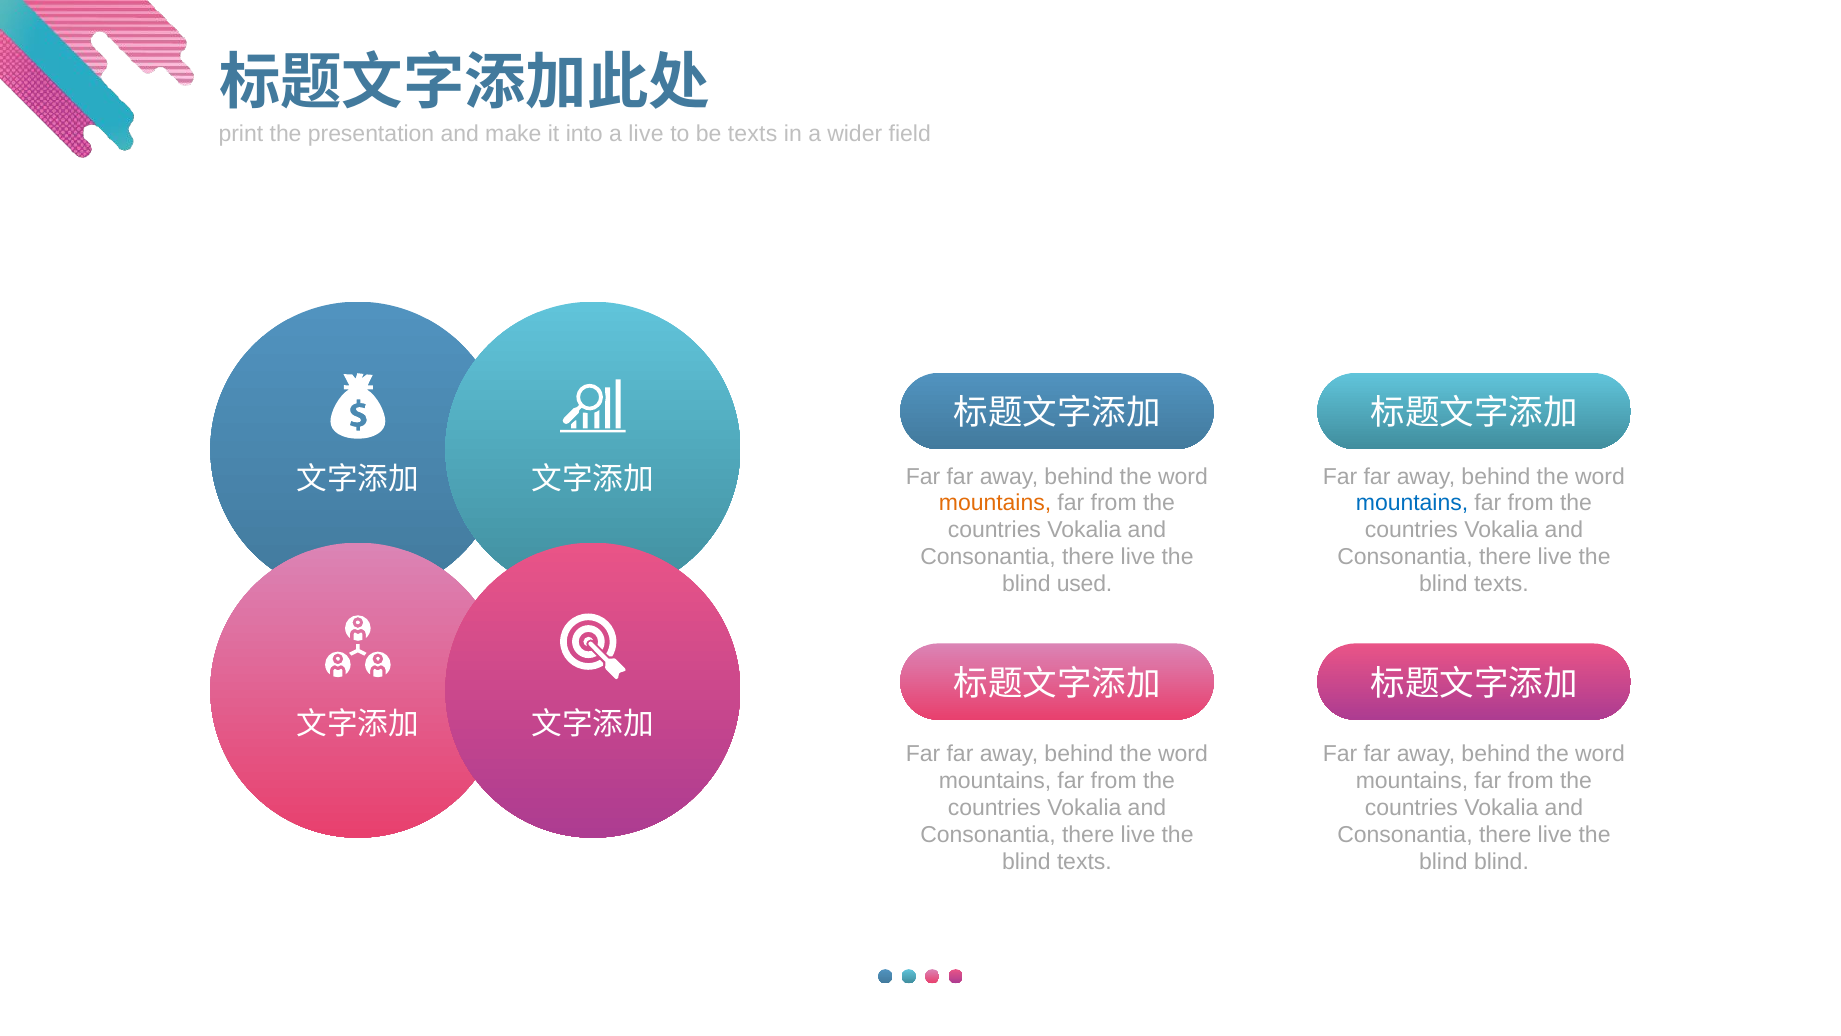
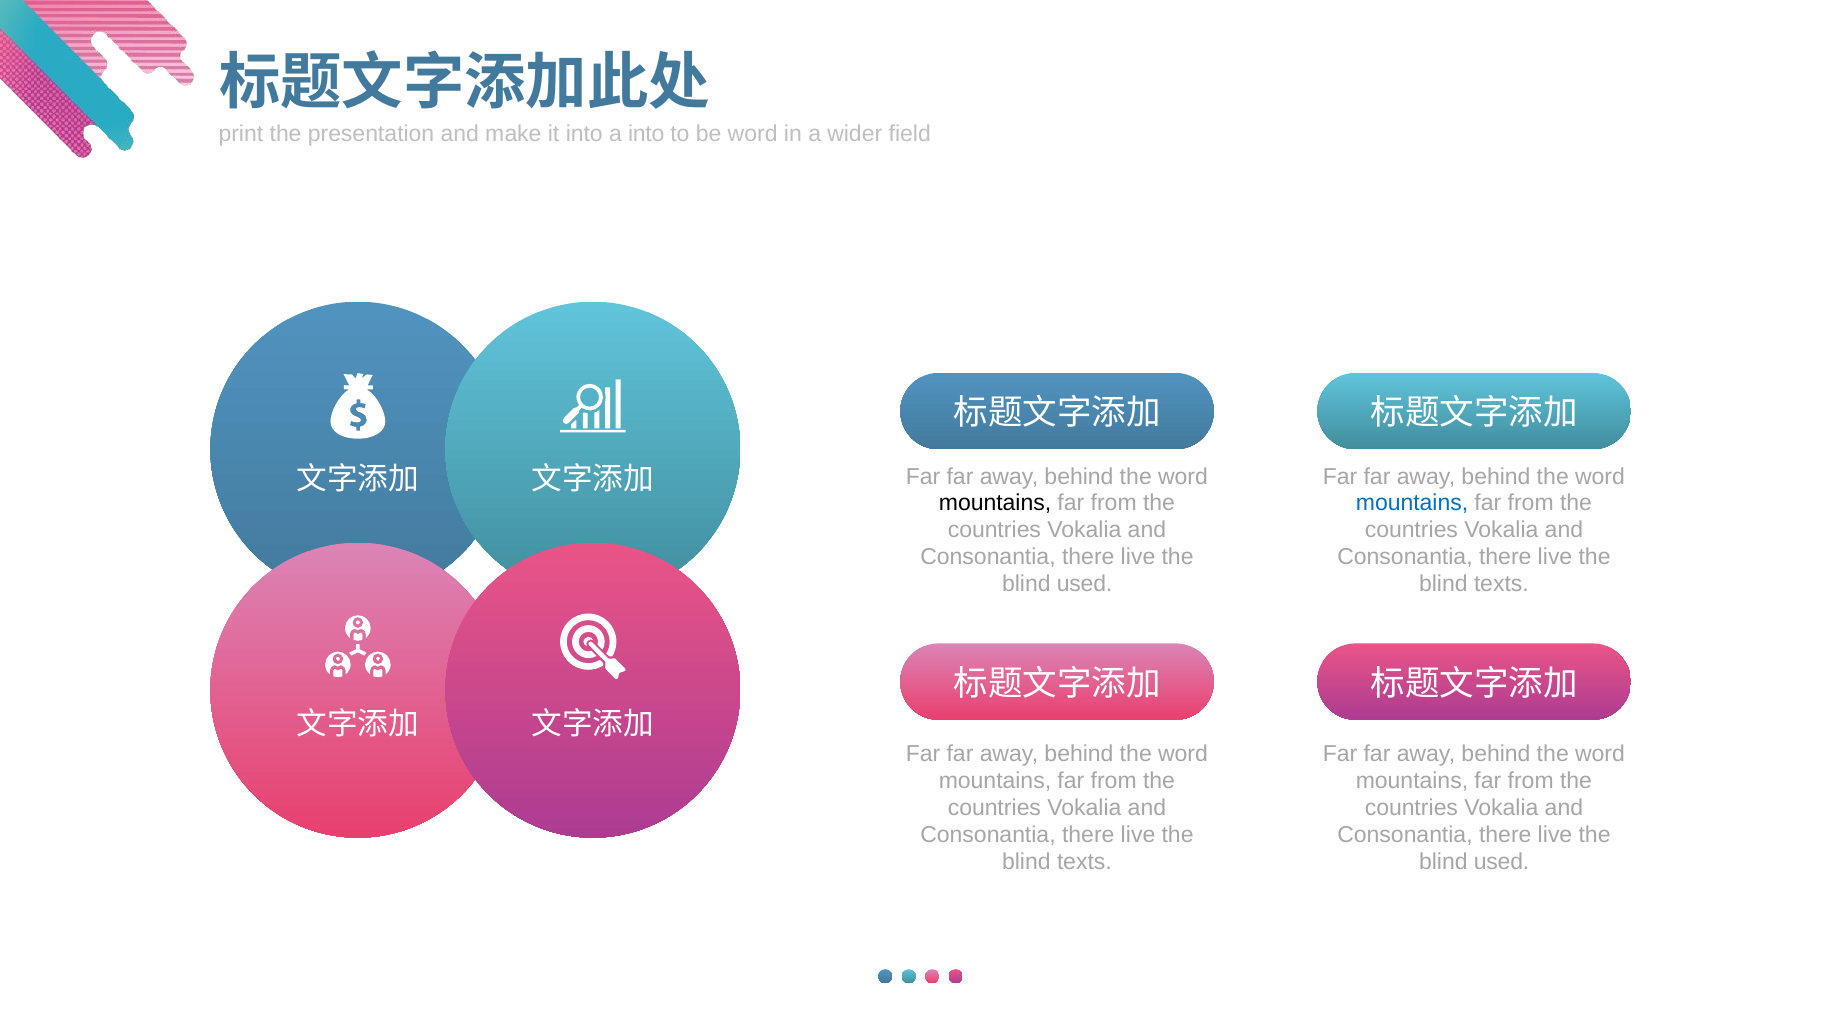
a live: live -> into
be texts: texts -> word
mountains at (995, 503) colour: orange -> black
blind at (1501, 861): blind -> used
